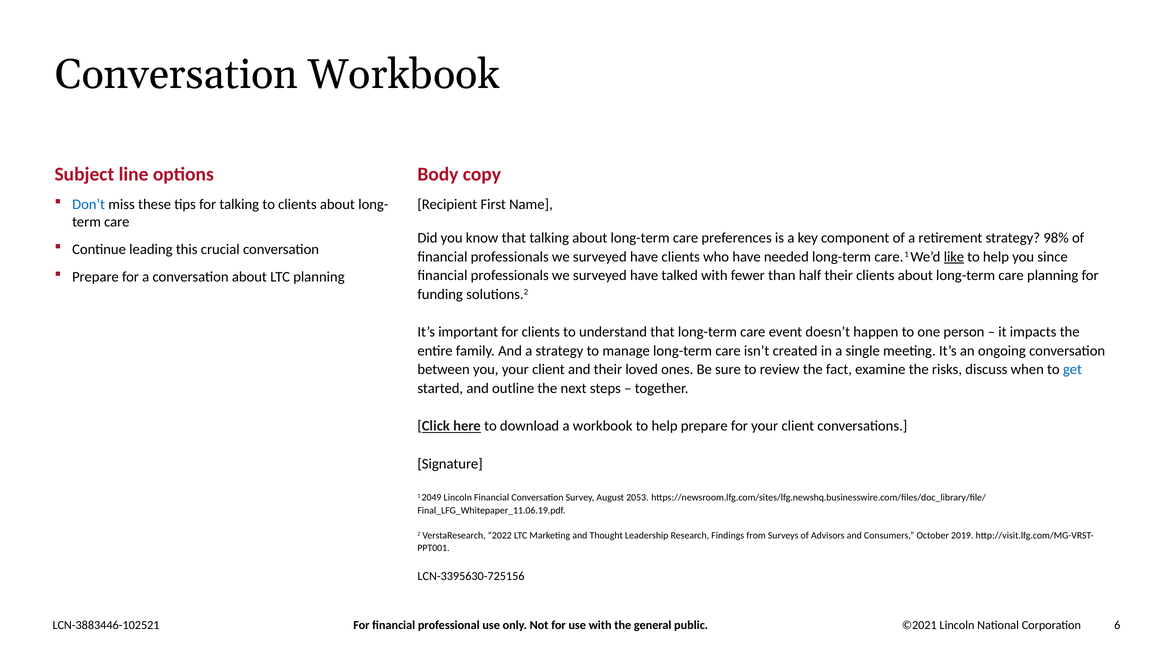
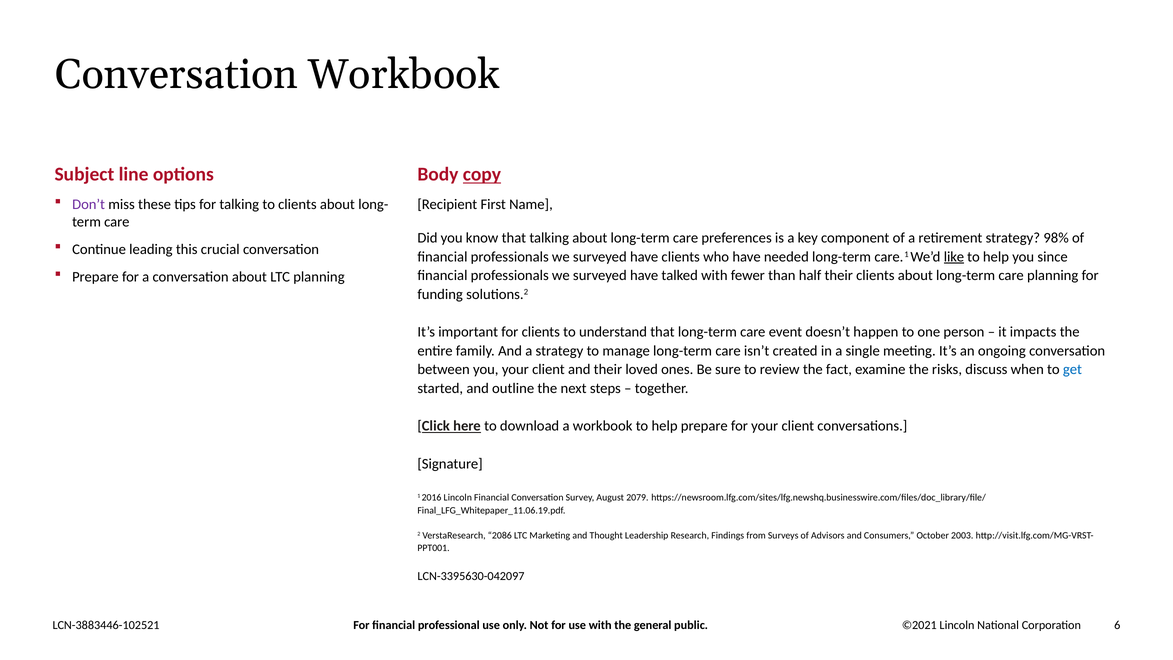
copy underline: none -> present
Don’t colour: blue -> purple
2049: 2049 -> 2016
2053: 2053 -> 2079
2022: 2022 -> 2086
2019: 2019 -> 2003
LCN-3395630-725156: LCN-3395630-725156 -> LCN-3395630-042097
